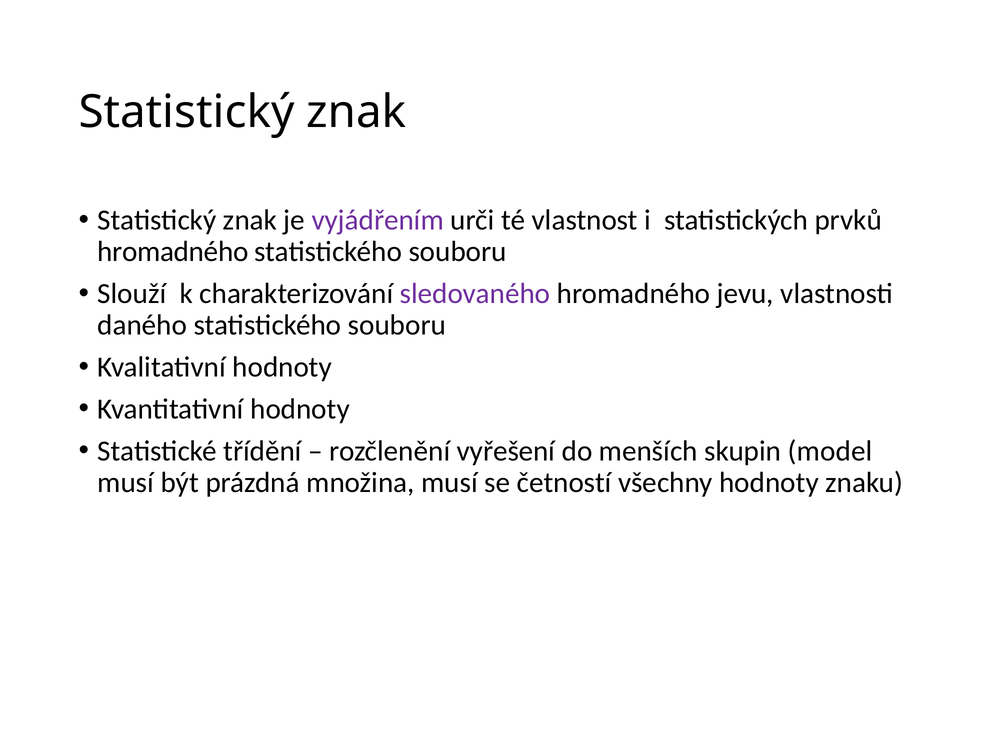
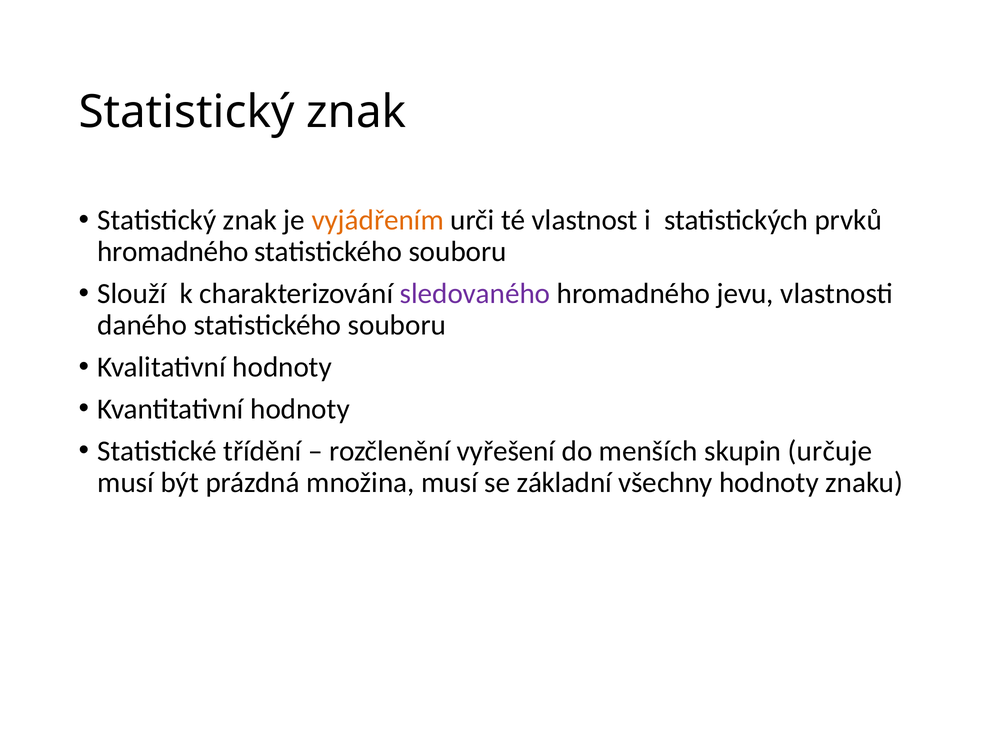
vyjádřením colour: purple -> orange
model: model -> určuje
četností: četností -> základní
